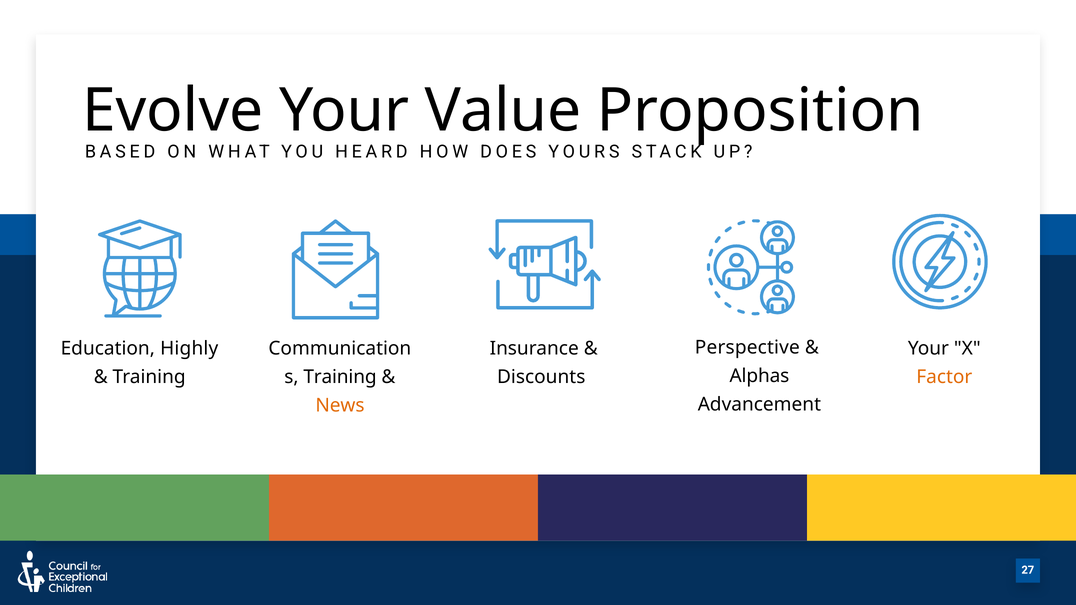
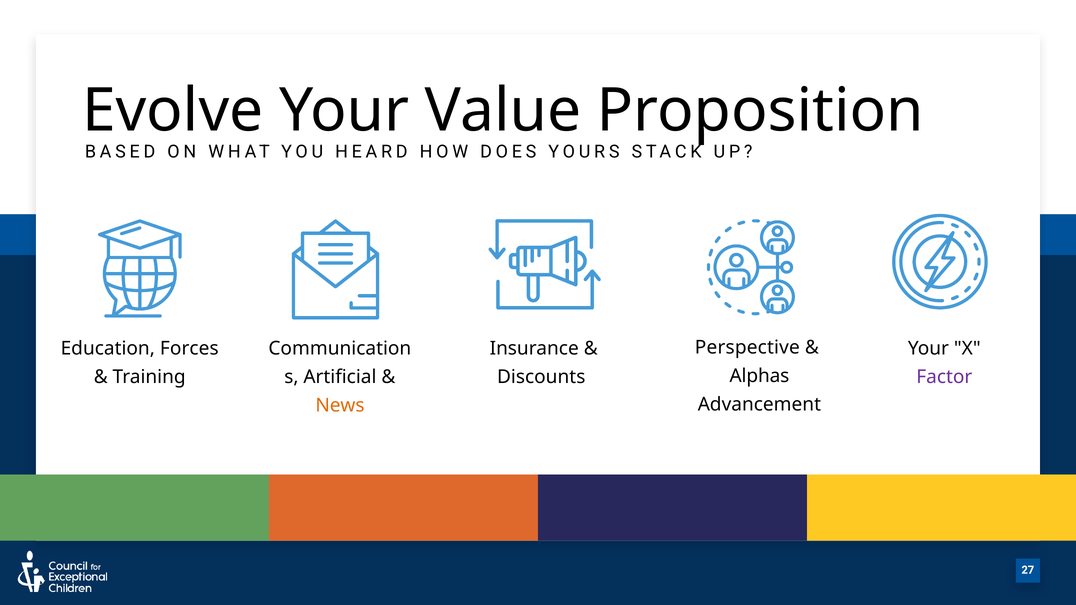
Highly: Highly -> Forces
Training at (340, 377): Training -> Artificial
Factor colour: orange -> purple
